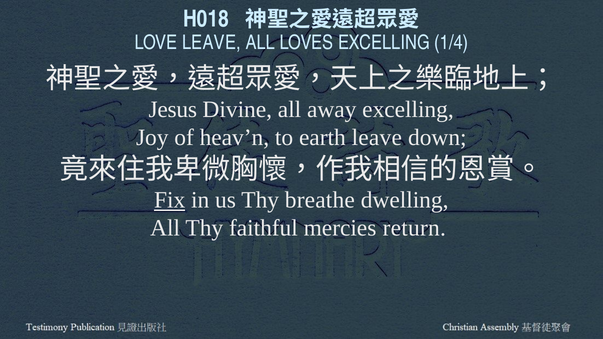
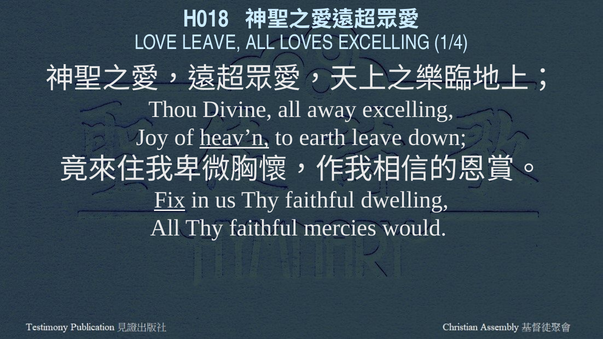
Jesus: Jesus -> Thou
heav’n underline: none -> present
us Thy breathe: breathe -> faithful
return: return -> would
